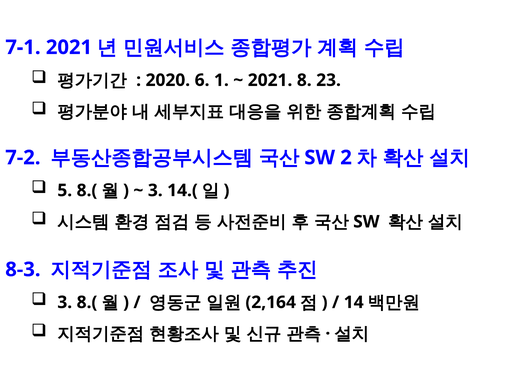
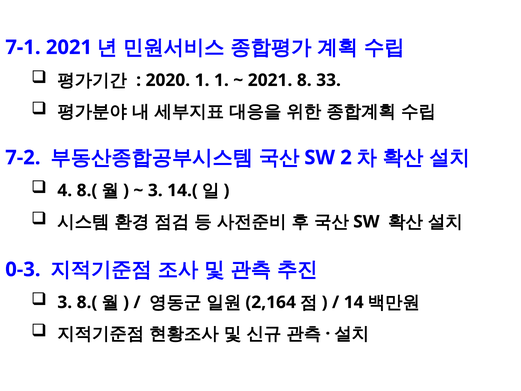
2020 6: 6 -> 1
23: 23 -> 33
5: 5 -> 4
8-3: 8-3 -> 0-3
